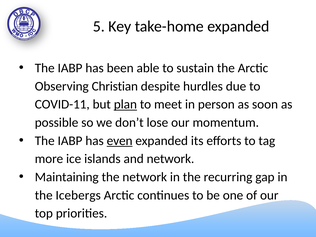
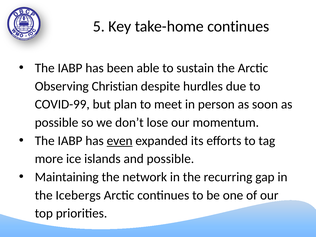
take-home expanded: expanded -> continues
COVID-11: COVID-11 -> COVID-99
plan underline: present -> none
and network: network -> possible
